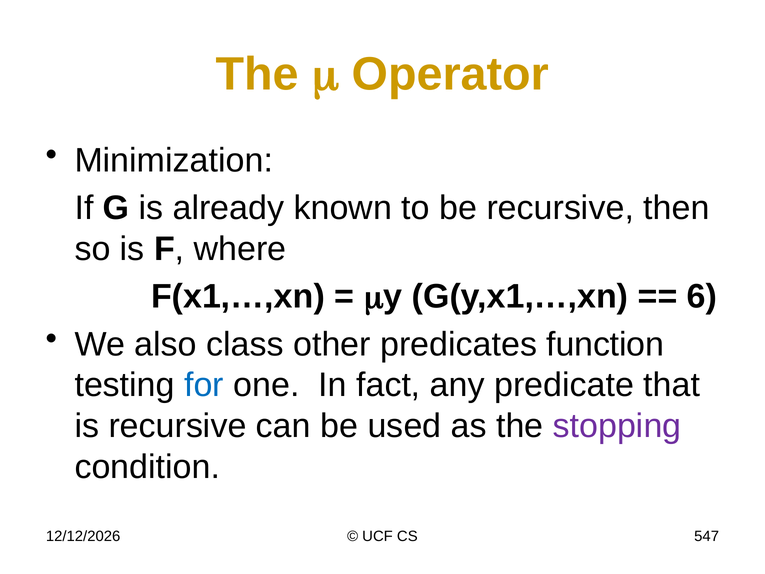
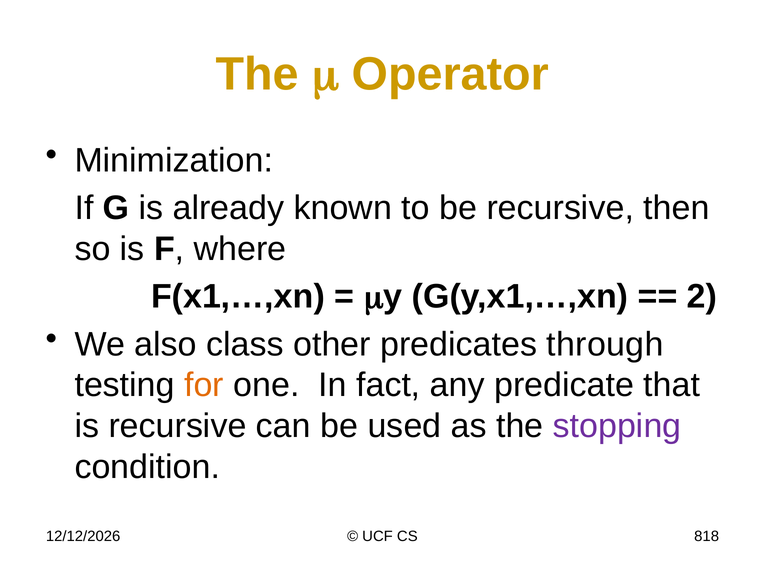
6: 6 -> 2
function: function -> through
for colour: blue -> orange
547: 547 -> 818
